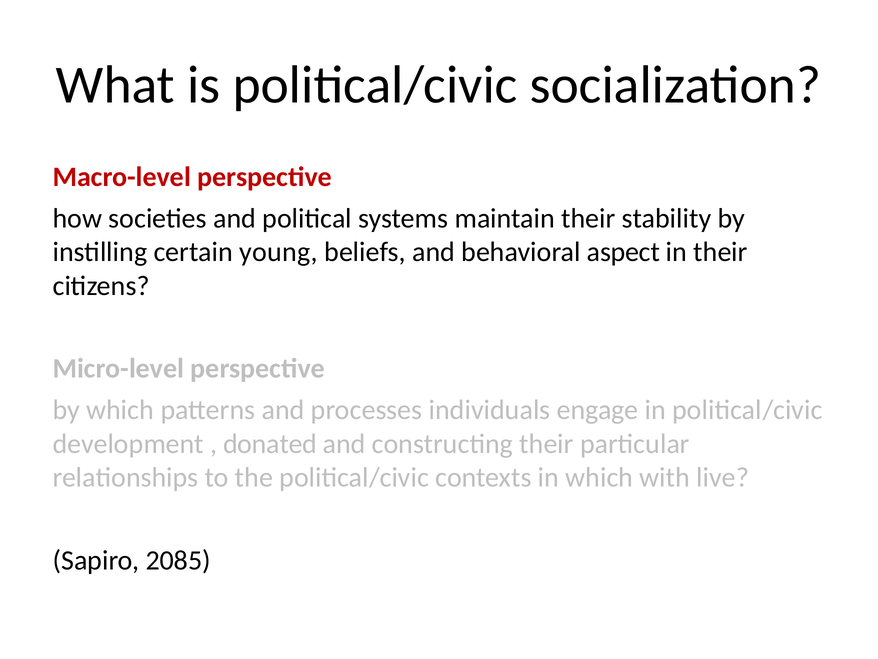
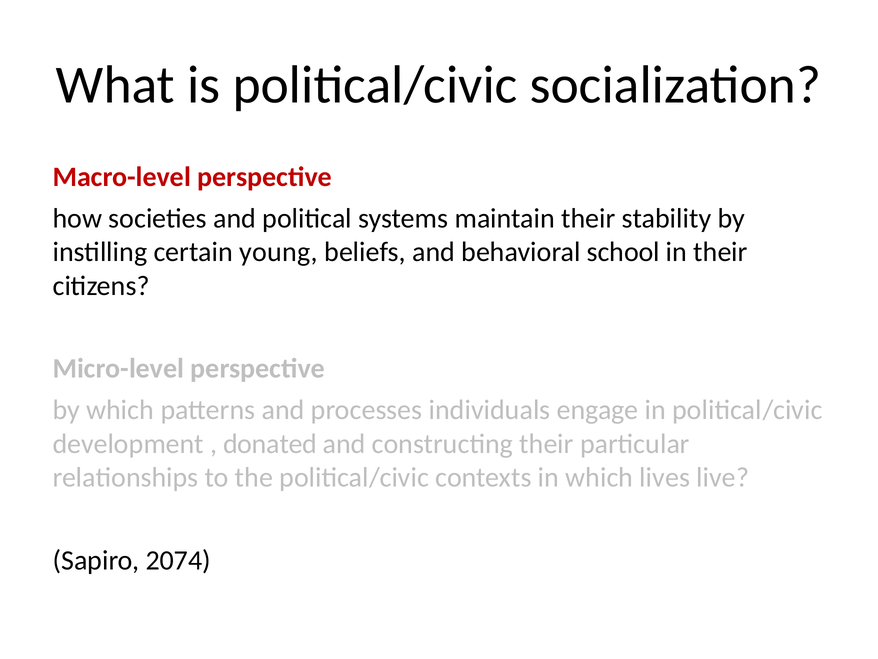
aspect: aspect -> school
with: with -> lives
2085: 2085 -> 2074
